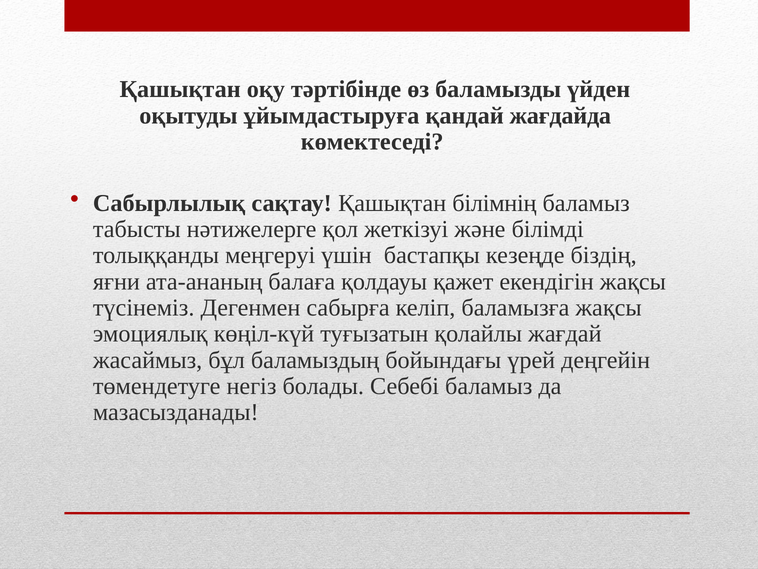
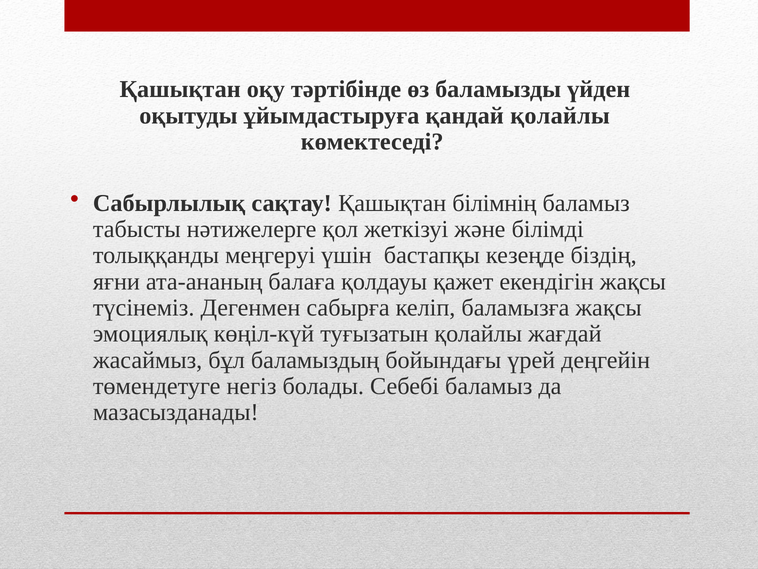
қандай жағдайда: жағдайда -> қолайлы
